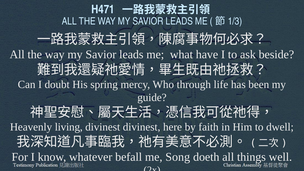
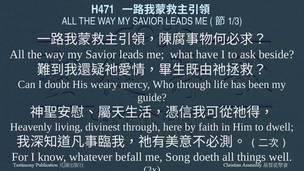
spring: spring -> weary
divinest divinest: divinest -> through
